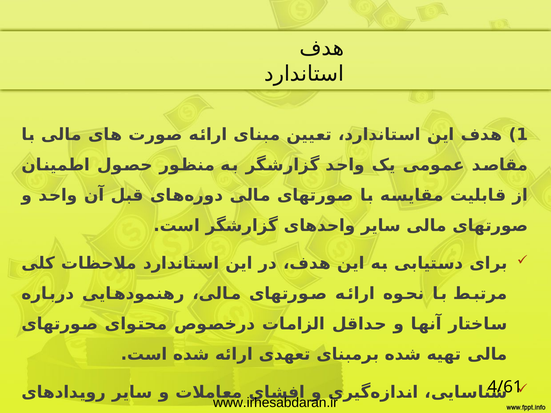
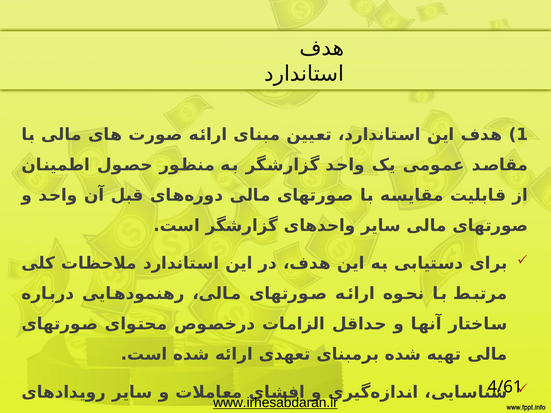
www.irhesabdaran.ir underline: none -> present
